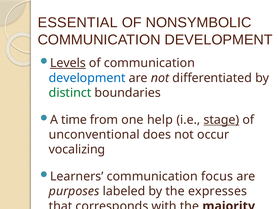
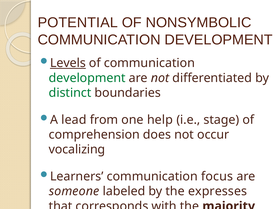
ESSENTIAL: ESSENTIAL -> POTENTIAL
development at (87, 78) colour: blue -> green
time: time -> lead
stage underline: present -> none
unconventional: unconventional -> comprehension
purposes: purposes -> someone
